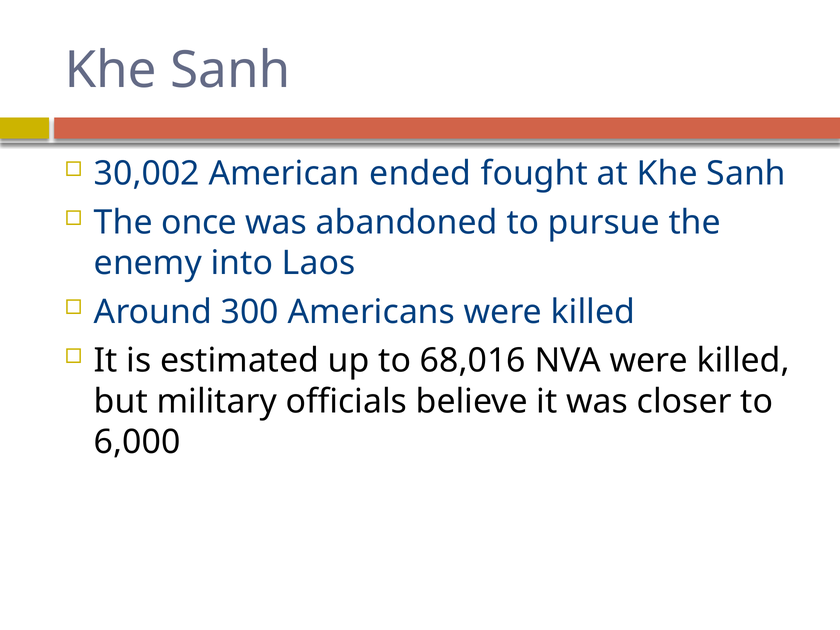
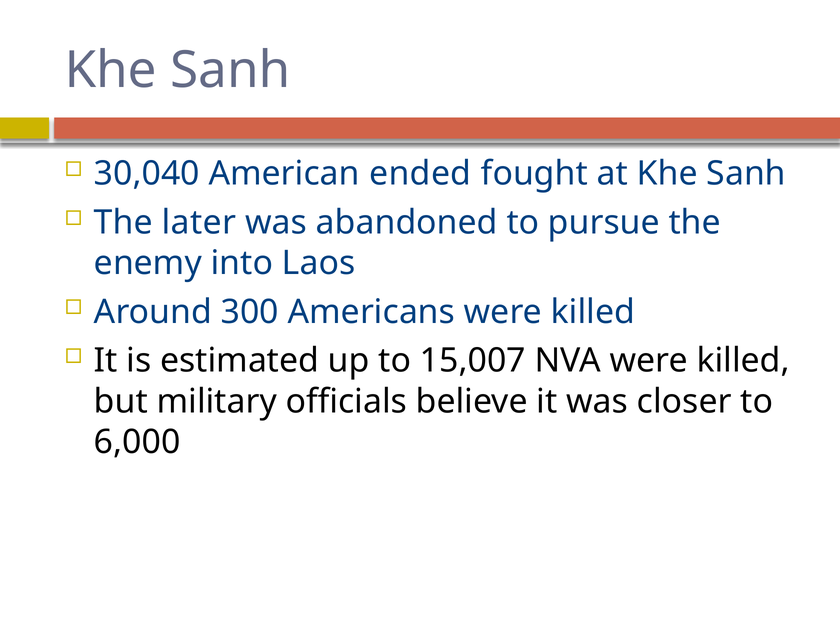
30,002: 30,002 -> 30,040
once: once -> later
68,016: 68,016 -> 15,007
